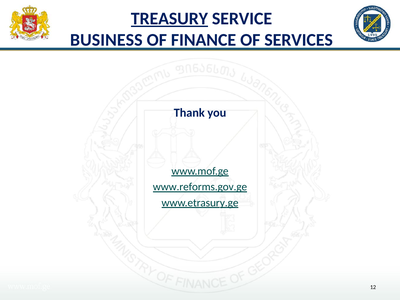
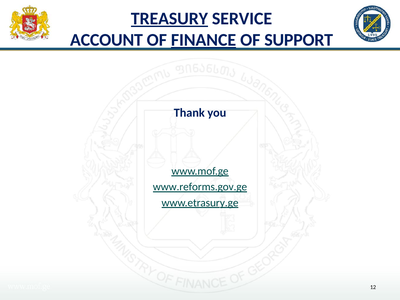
BUSINESS: BUSINESS -> ACCOUNT
FINANCE underline: none -> present
SERVICES: SERVICES -> SUPPORT
